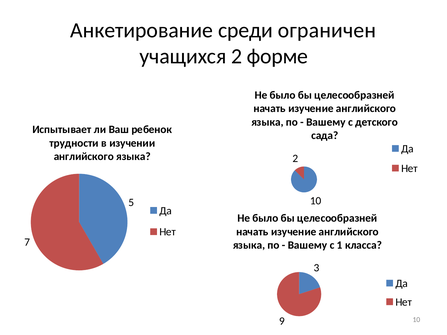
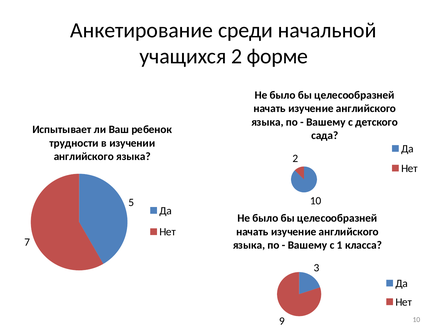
ограничен: ограничен -> начальной
